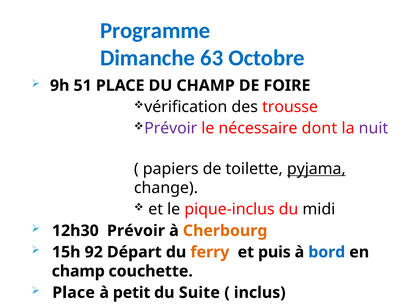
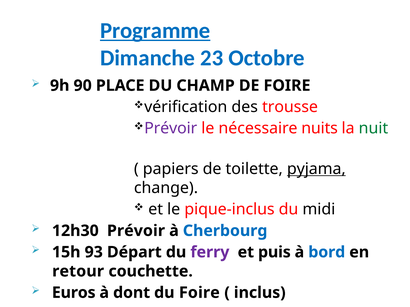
Programme underline: none -> present
63: 63 -> 23
51: 51 -> 90
dont: dont -> nuits
nuit colour: purple -> green
Cherbourg colour: orange -> blue
92: 92 -> 93
ferry colour: orange -> purple
champ at (78, 272): champ -> retour
Place at (74, 293): Place -> Euros
petit: petit -> dont
du Suite: Suite -> Foire
